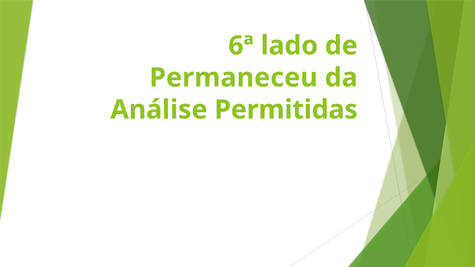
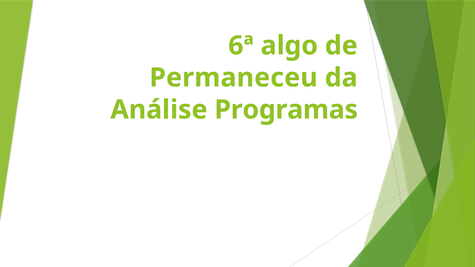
lado: lado -> algo
Permitidas: Permitidas -> Programas
